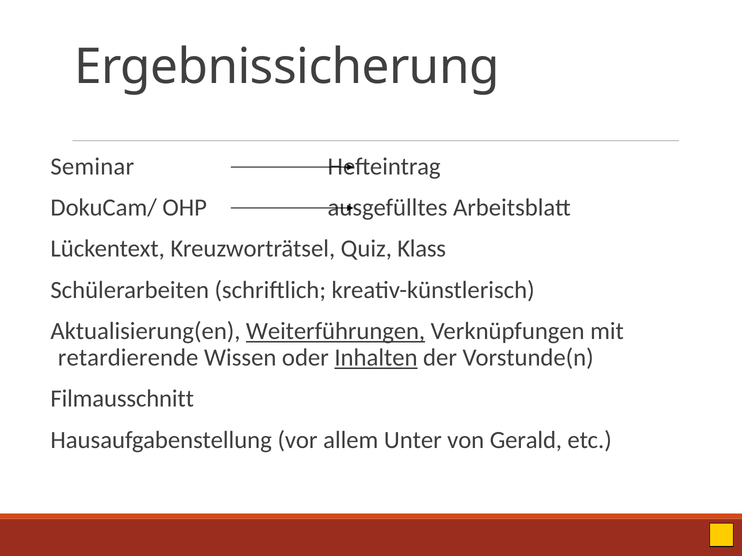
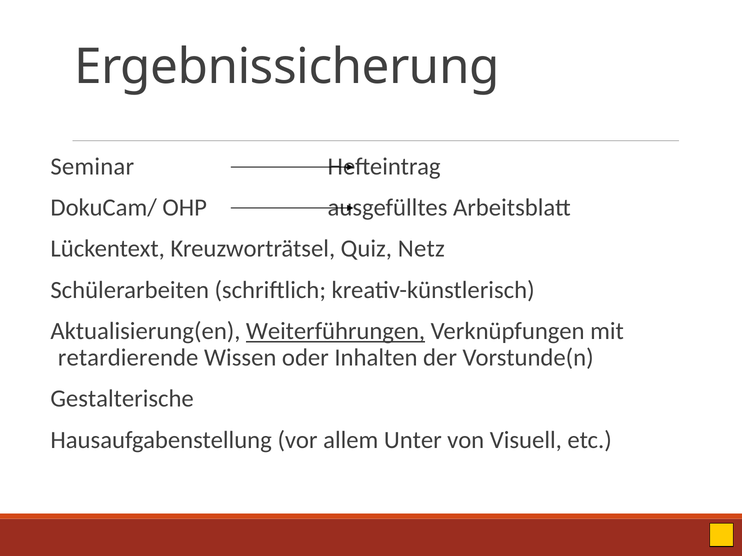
Klass: Klass -> Netz
Inhalten underline: present -> none
Filmausschnitt: Filmausschnitt -> Gestalterische
Gerald: Gerald -> Visuell
